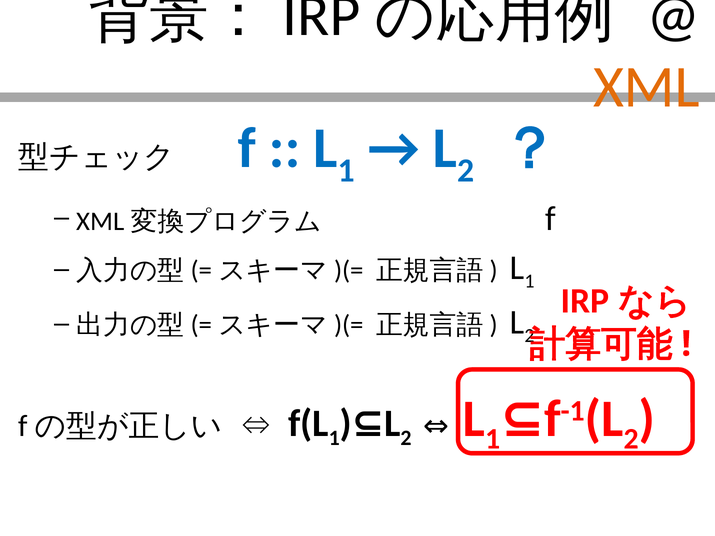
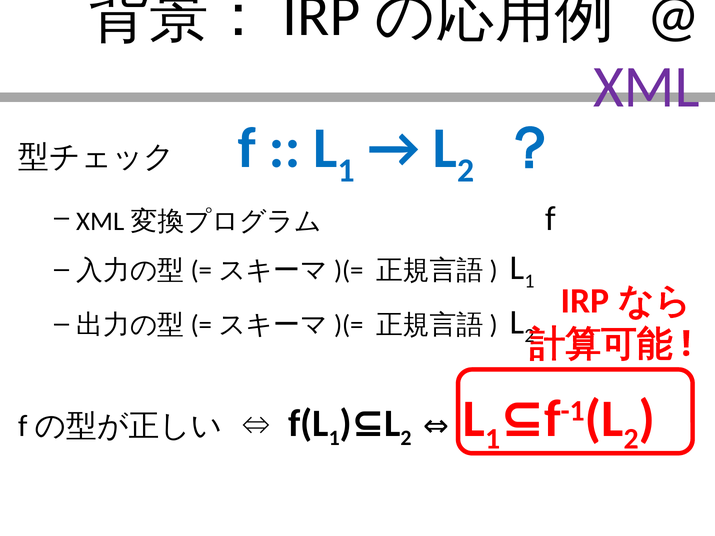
XML colour: orange -> purple
